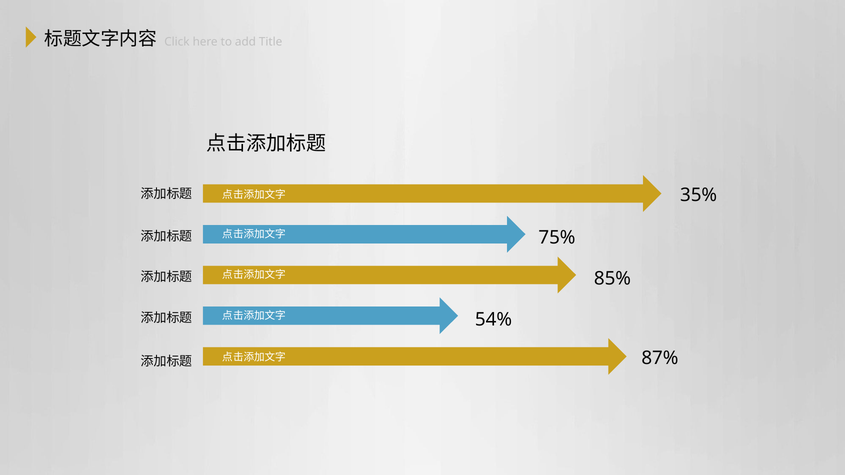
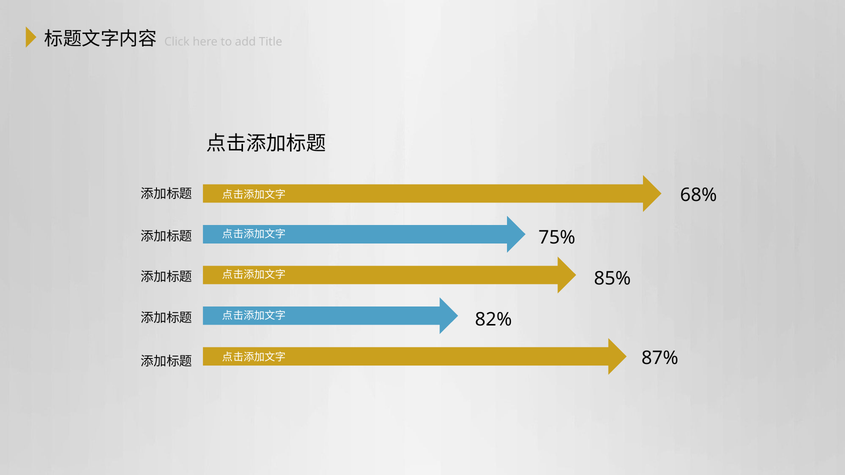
35%: 35% -> 68%
54%: 54% -> 82%
